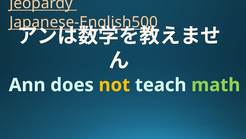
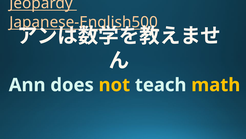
math colour: light green -> yellow
